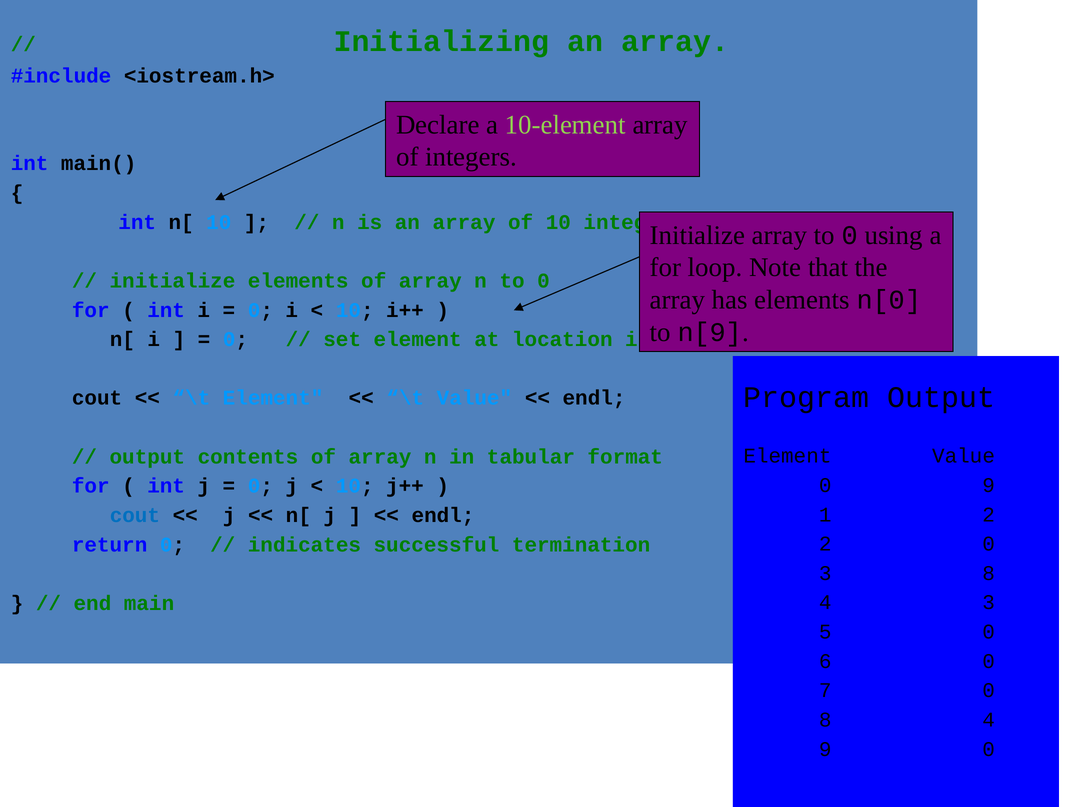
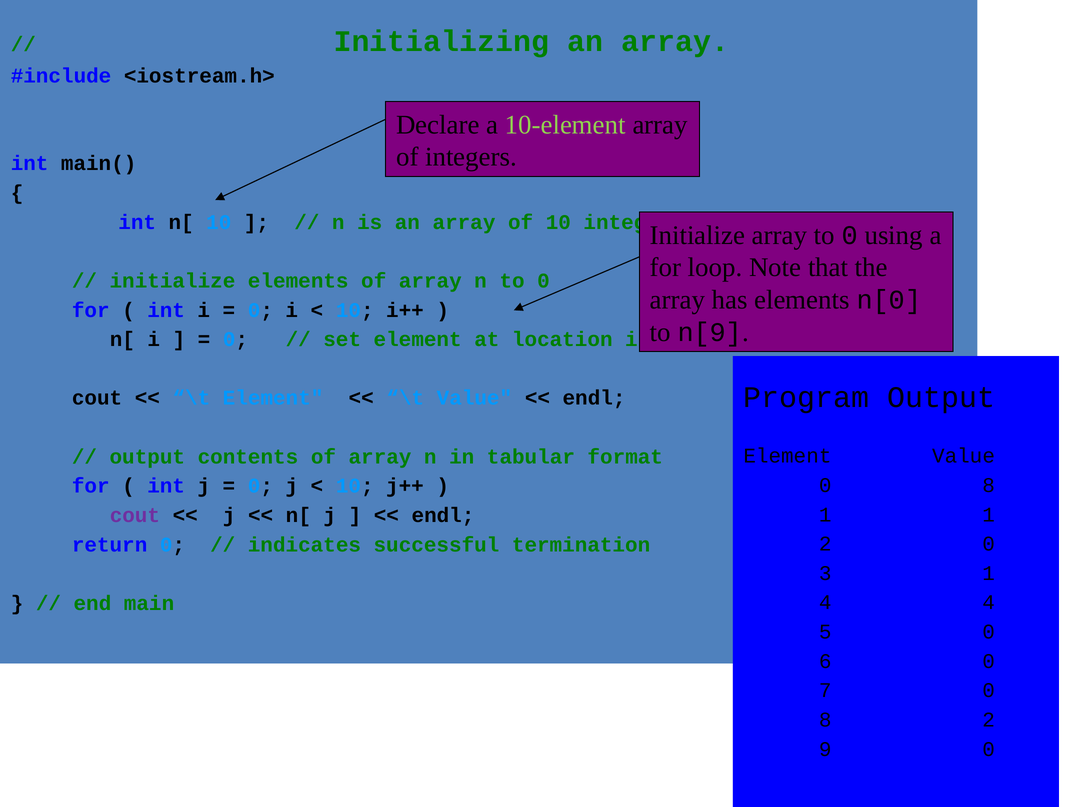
9 at (989, 485): 9 -> 8
1 2: 2 -> 1
cout at (135, 515) colour: blue -> purple
3 8: 8 -> 1
4 3: 3 -> 4
4 at (989, 720): 4 -> 2
